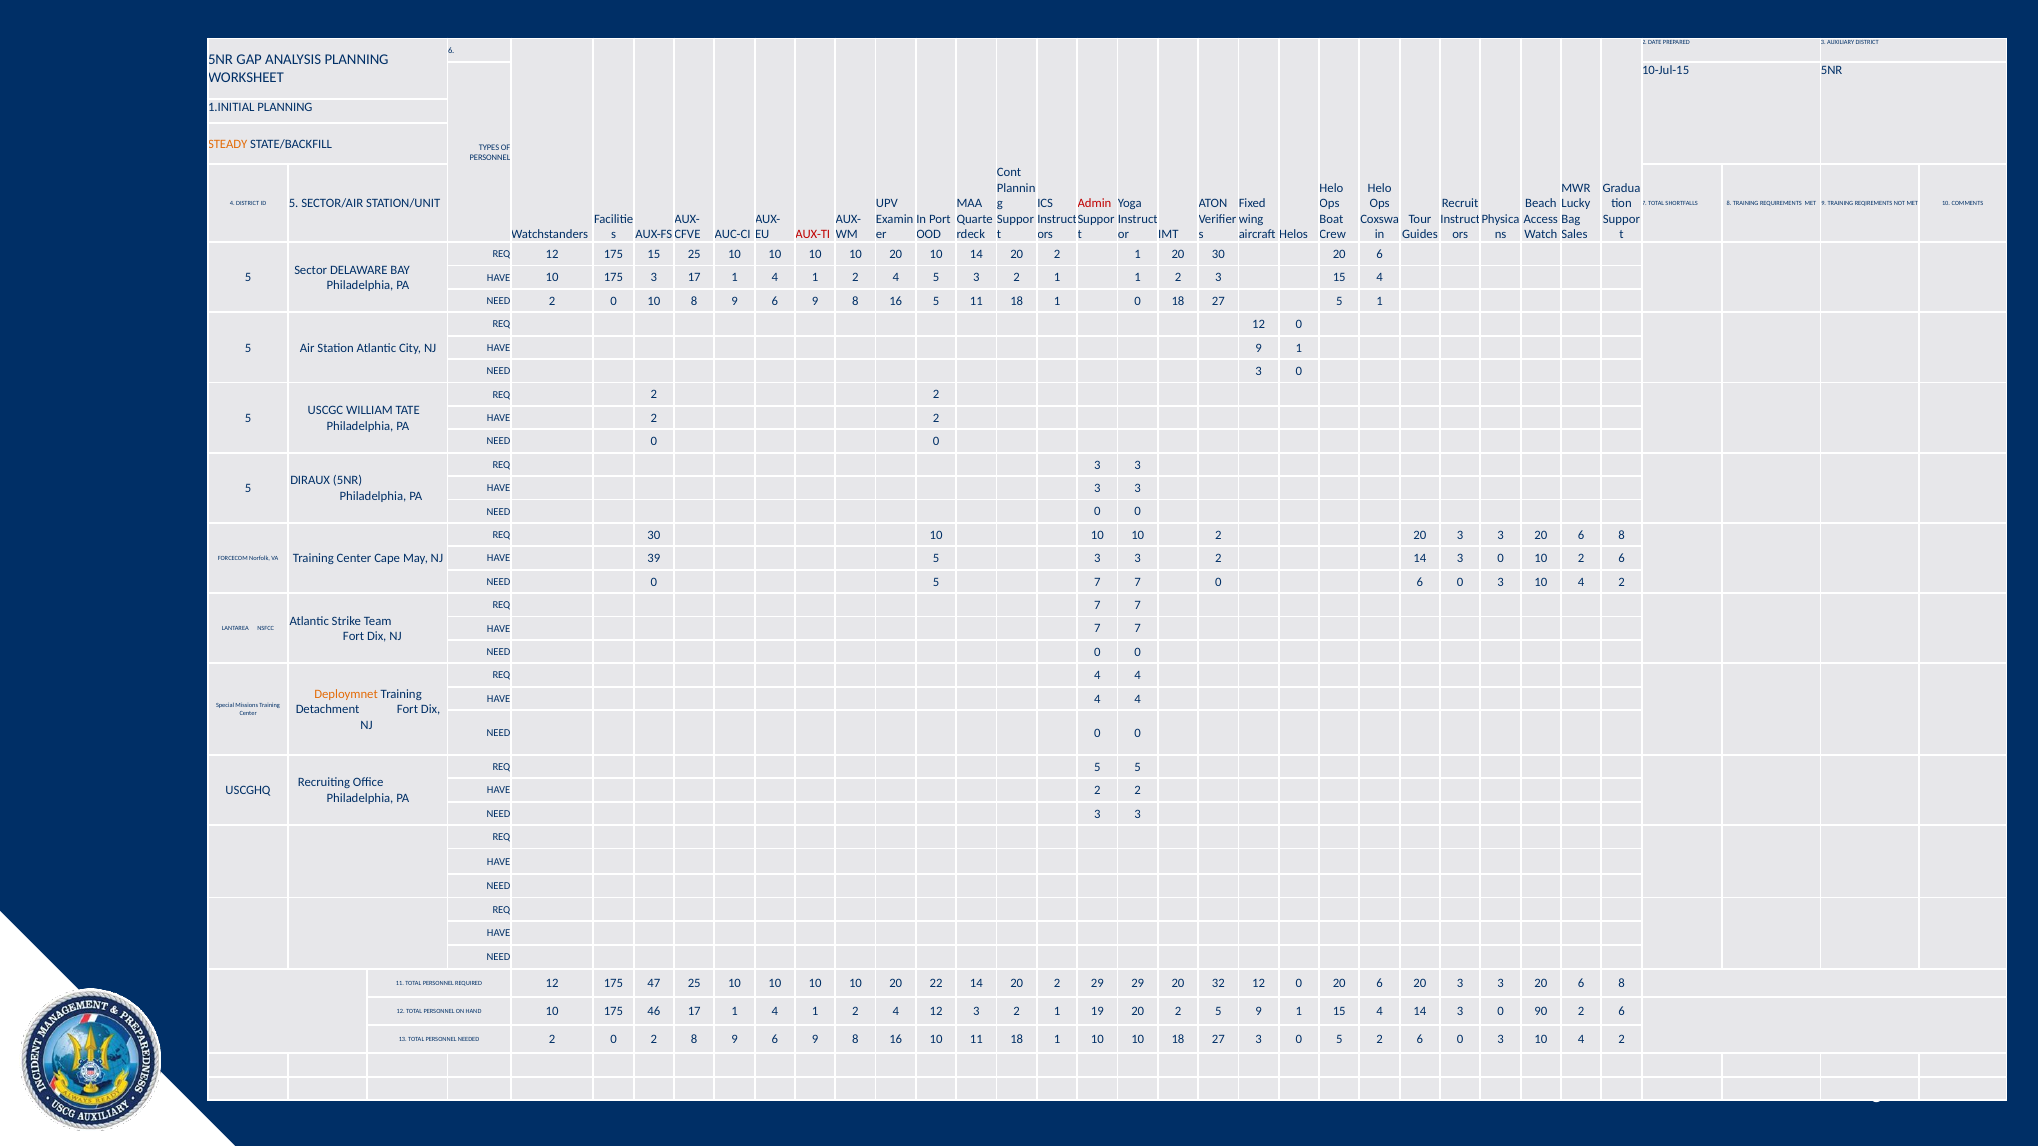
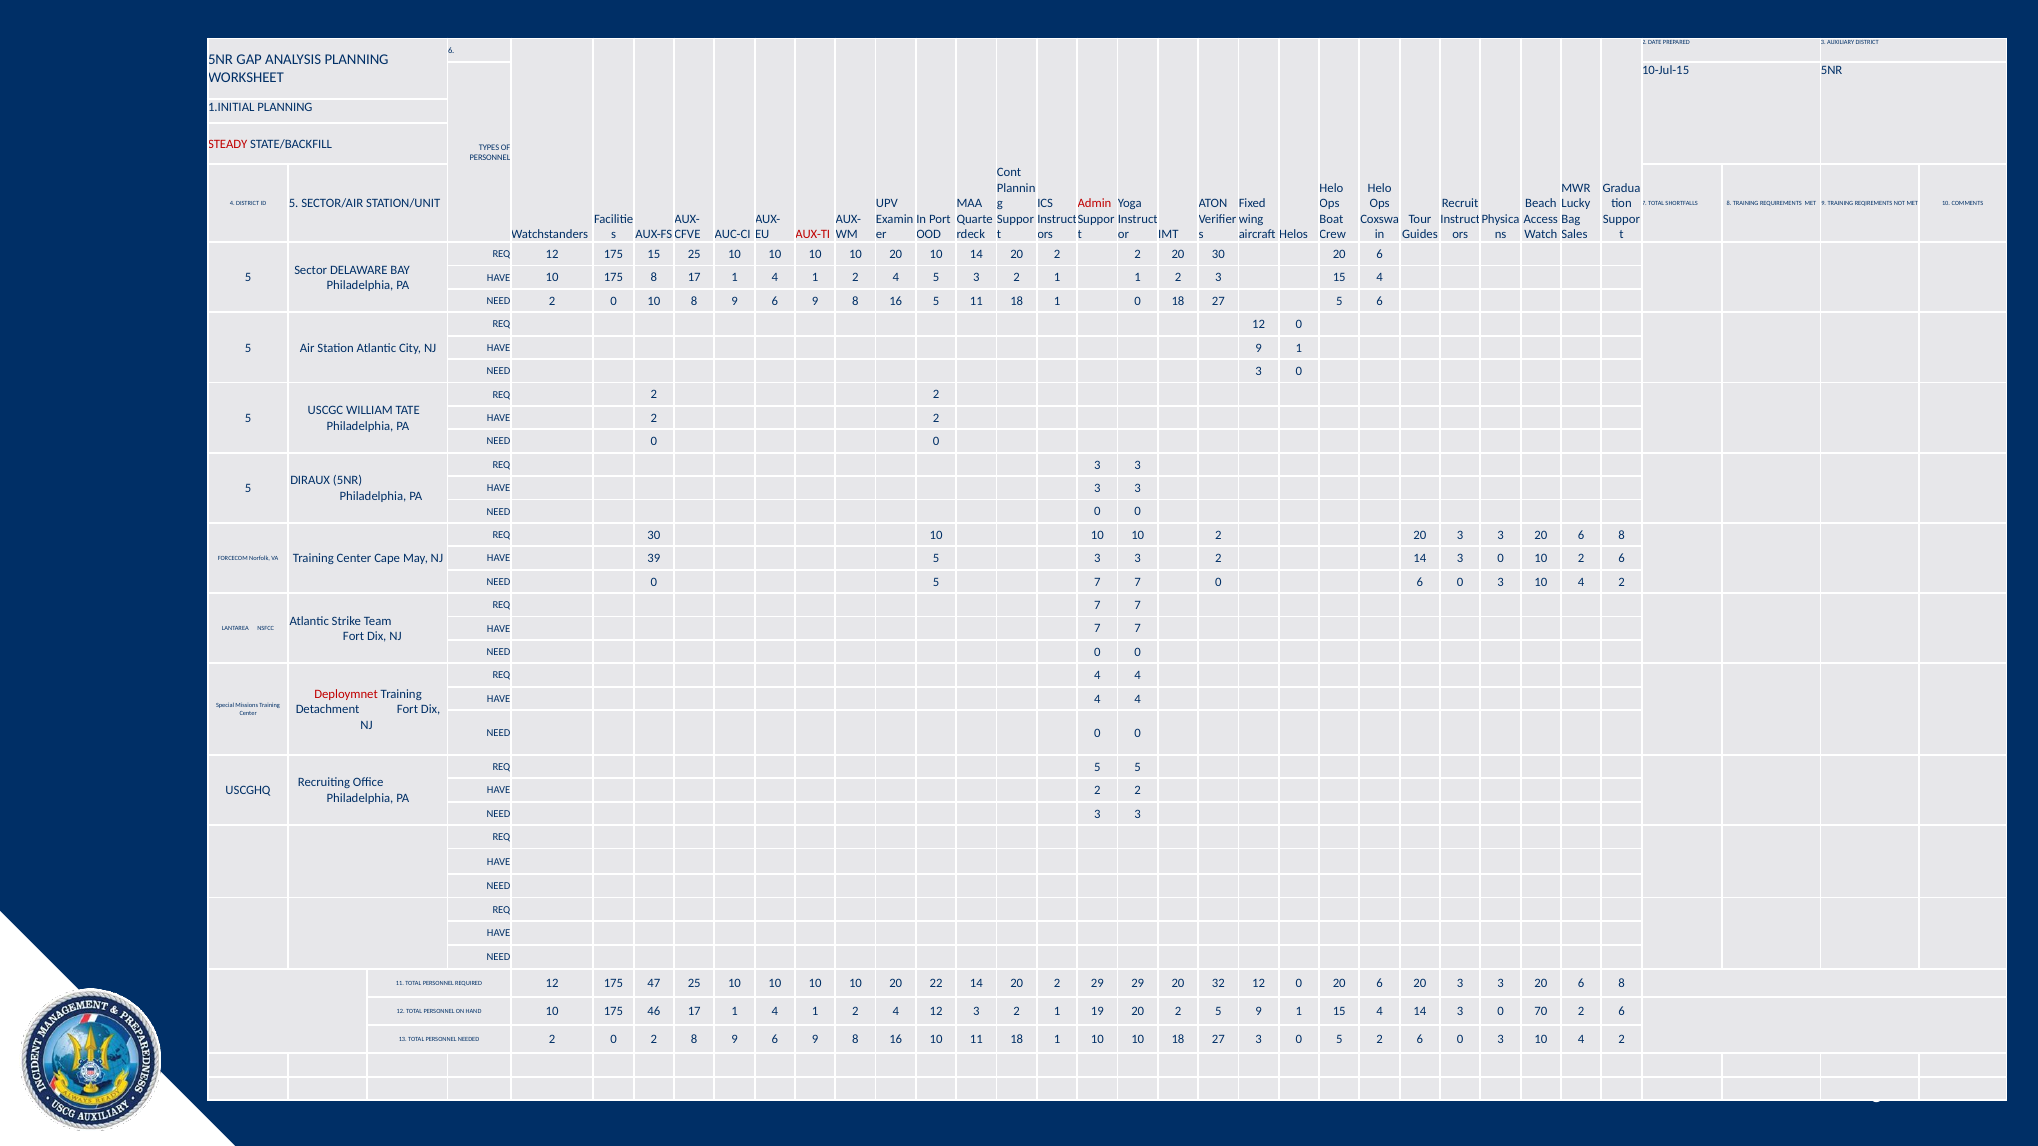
STEADY colour: orange -> red
20 2 1: 1 -> 2
175 3: 3 -> 8
5 1: 1 -> 6
Deploymnet colour: orange -> red
90: 90 -> 70
